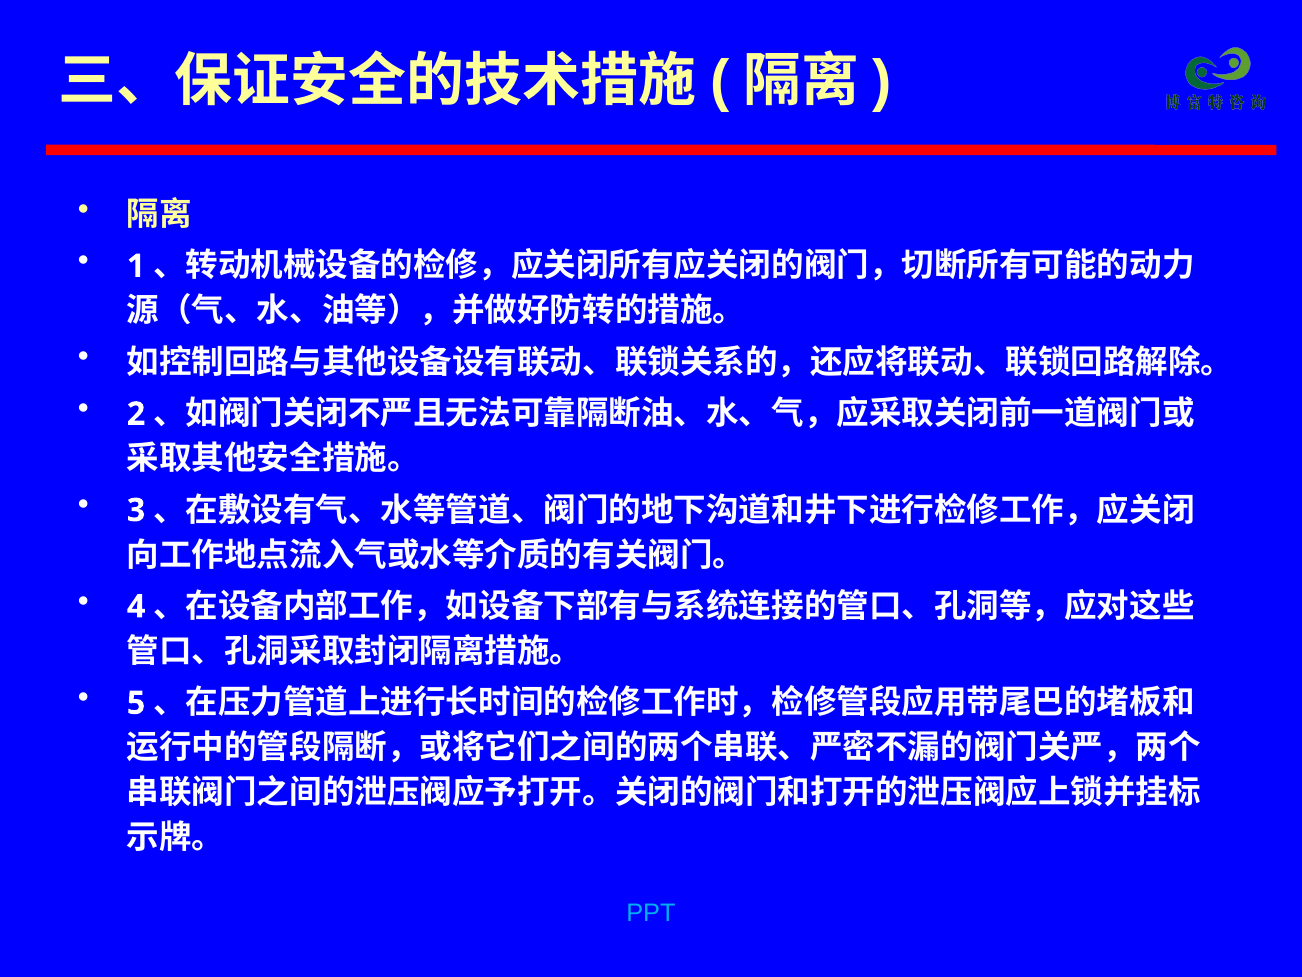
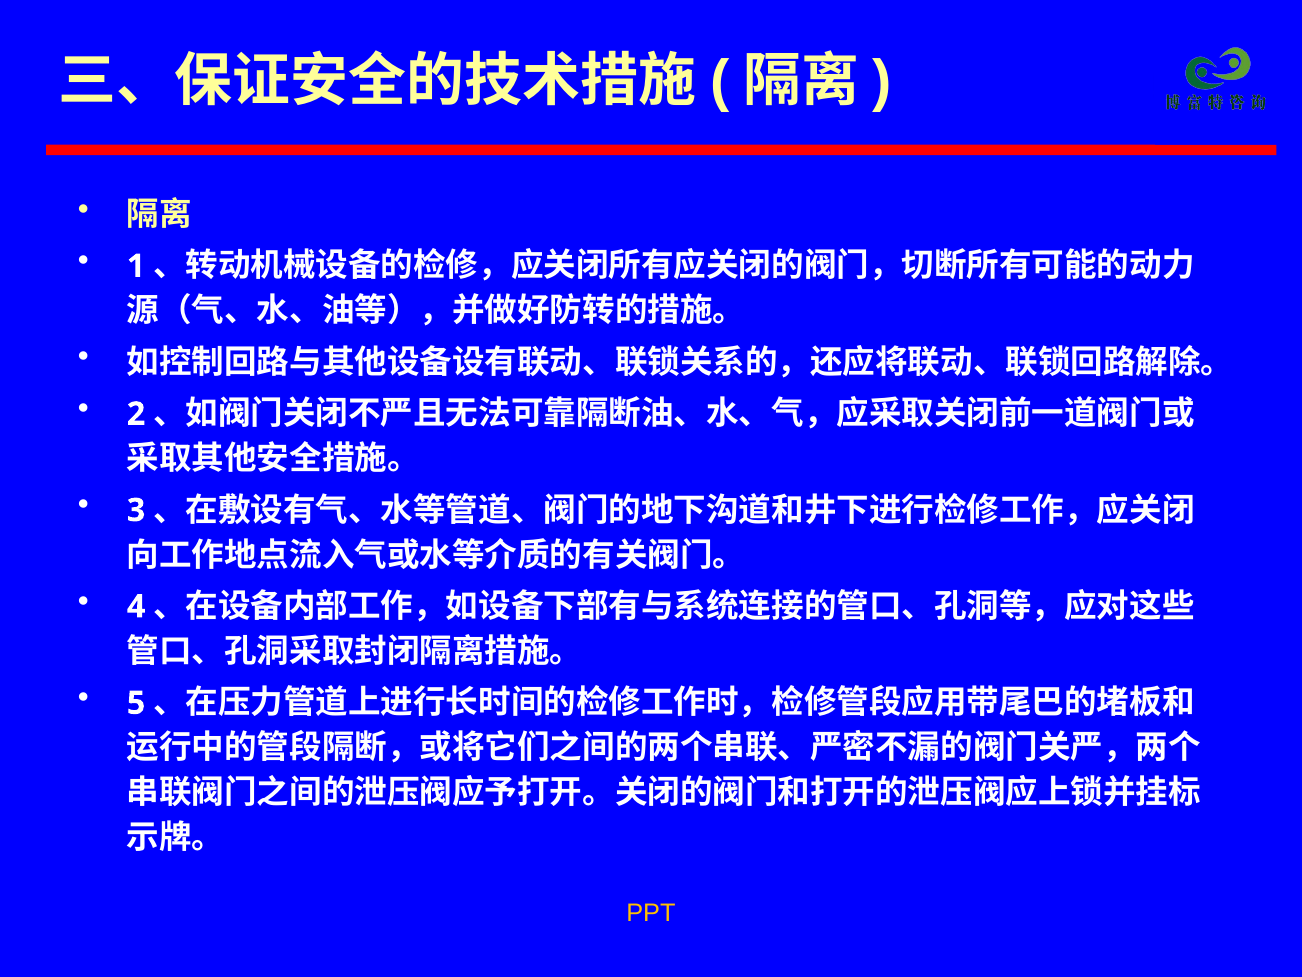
PPT colour: light blue -> yellow
